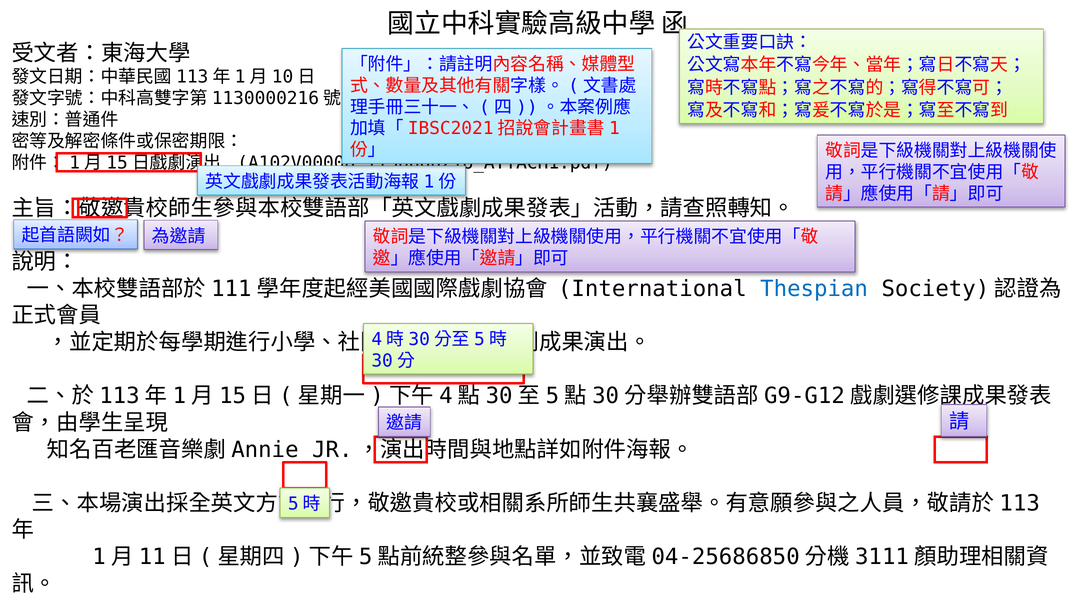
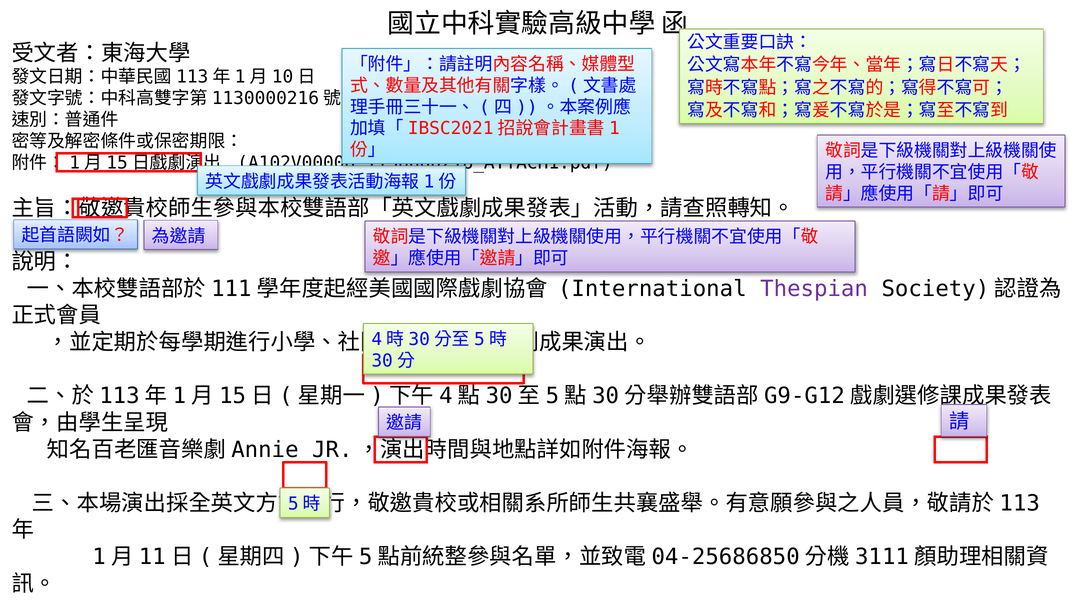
Thespian colour: blue -> purple
